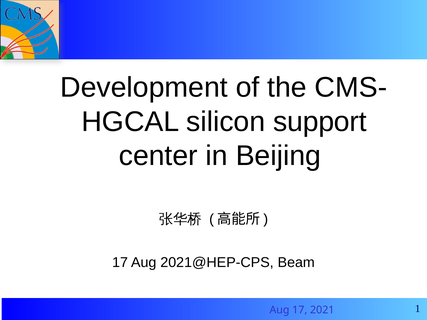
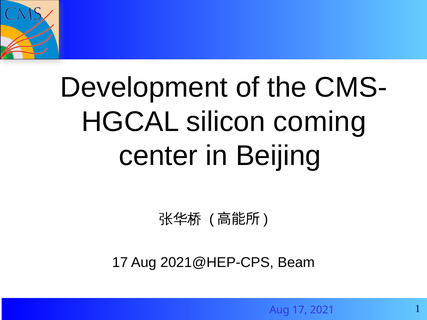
support: support -> coming
